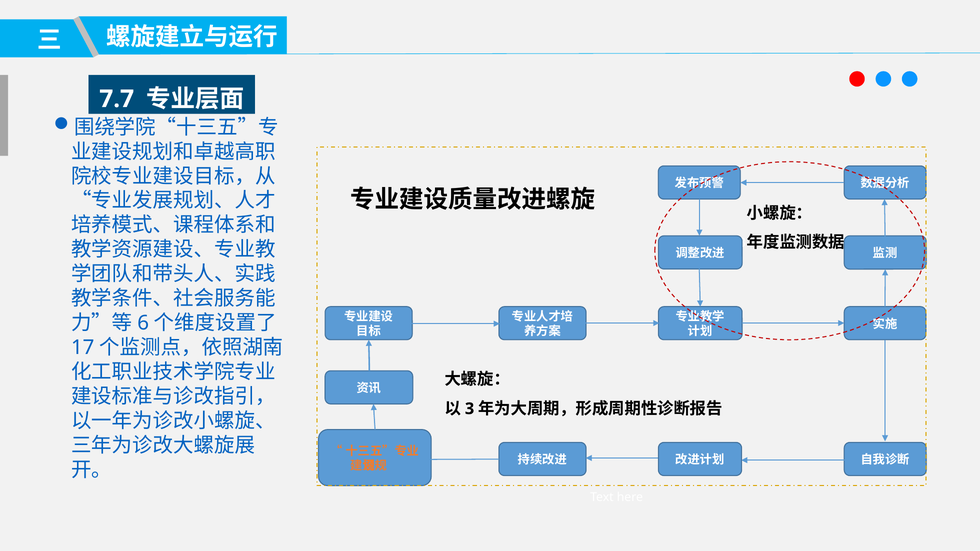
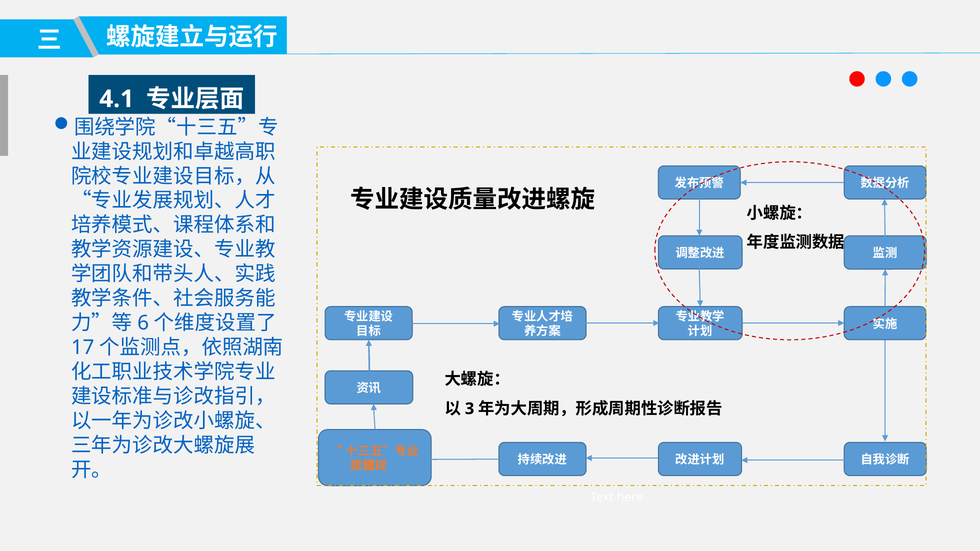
7.7: 7.7 -> 4.1
